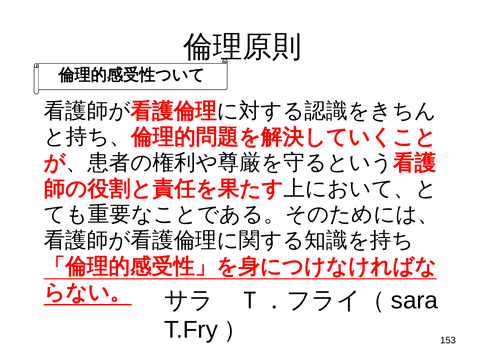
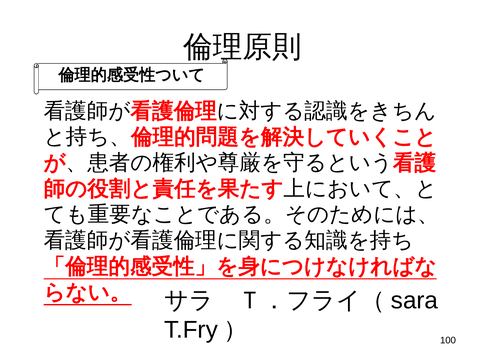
153: 153 -> 100
